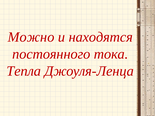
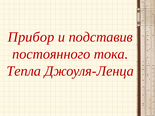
Можно: Можно -> Прибор
находятся: находятся -> подставив
